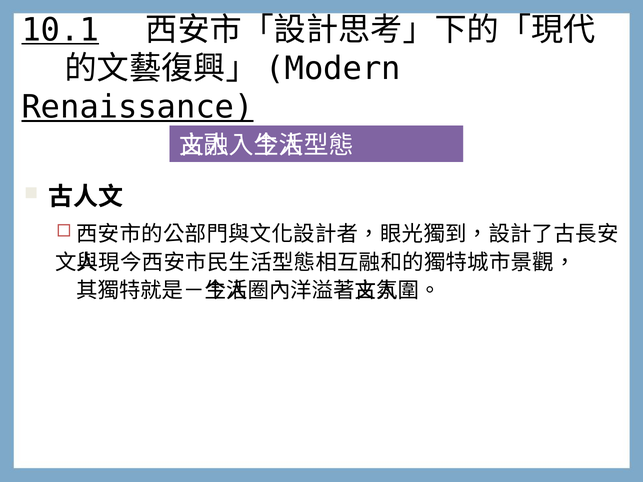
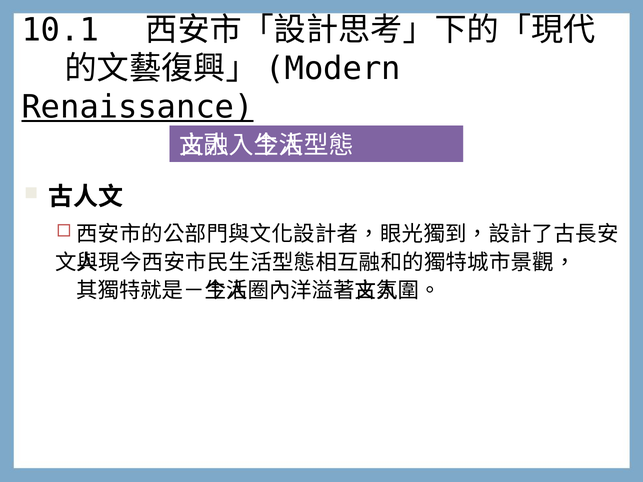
10.1 underline: present -> none
